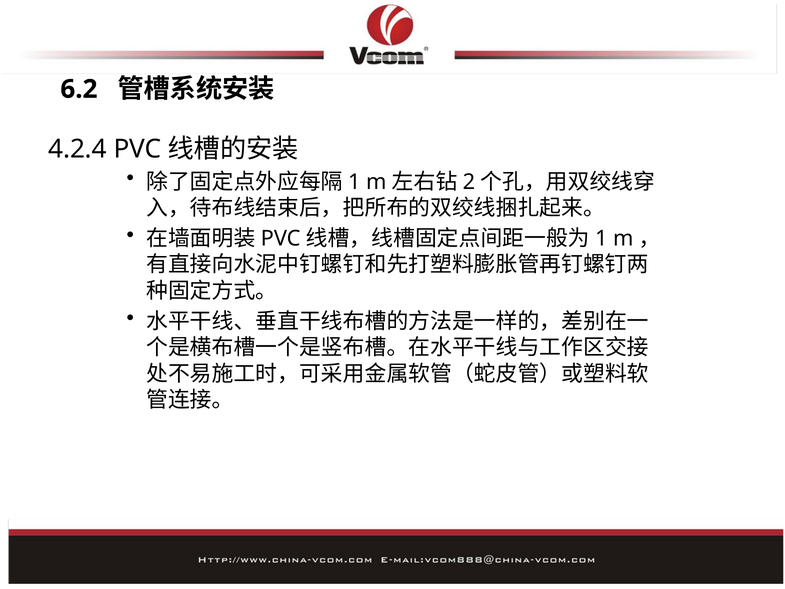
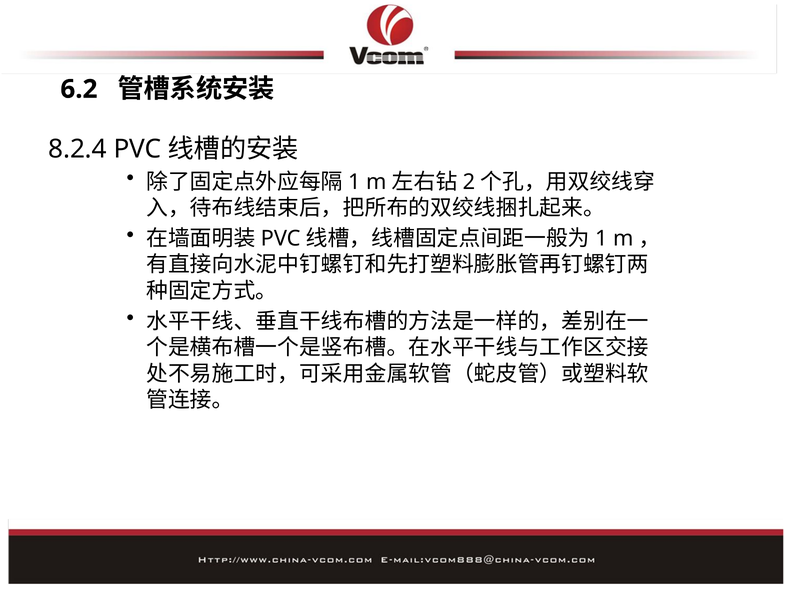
4.2.4: 4.2.4 -> 8.2.4
